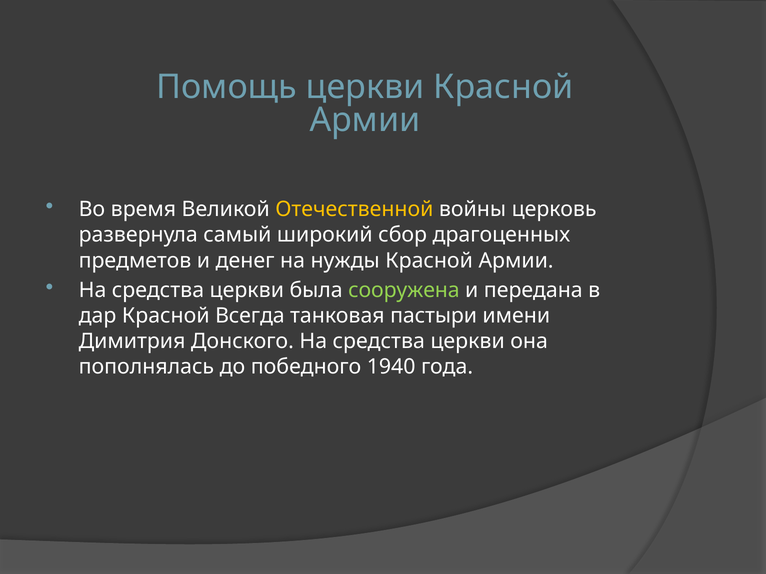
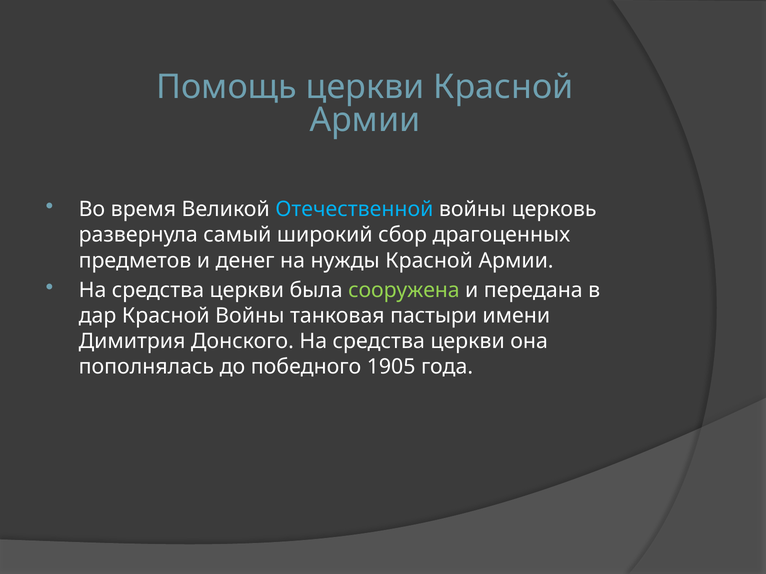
Отечественной colour: yellow -> light blue
Красной Всегда: Всегда -> Войны
1940: 1940 -> 1905
